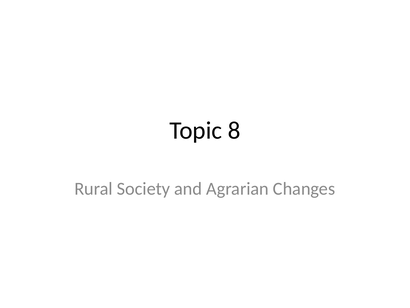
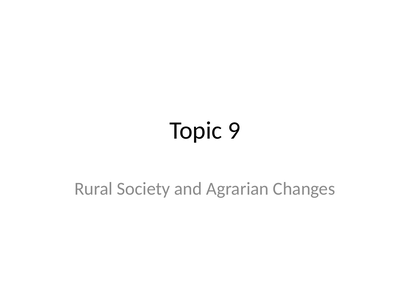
8: 8 -> 9
